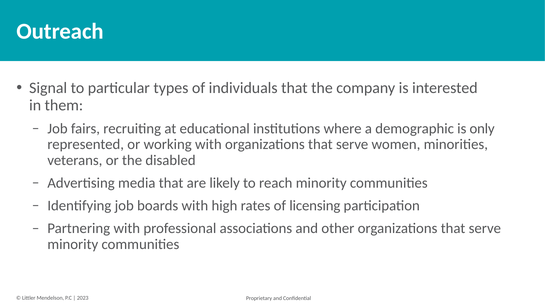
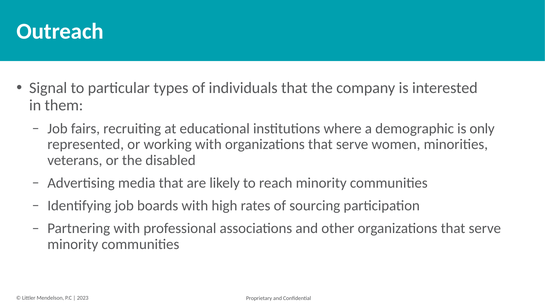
licensing: licensing -> sourcing
